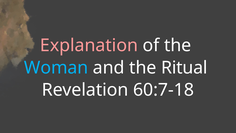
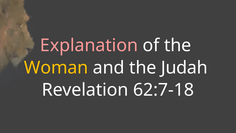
Woman colour: light blue -> yellow
Ritual: Ritual -> Judah
60:7-18: 60:7-18 -> 62:7-18
